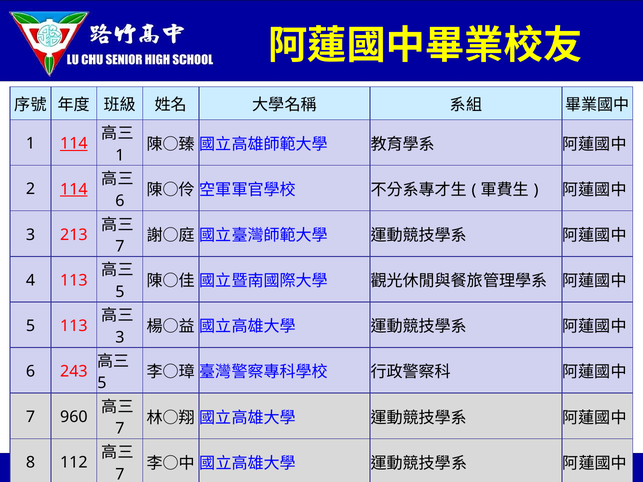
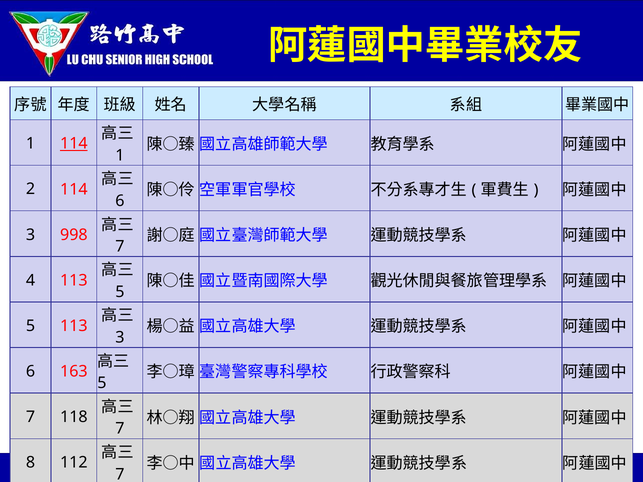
114 at (74, 189) underline: present -> none
213: 213 -> 998
243: 243 -> 163
960: 960 -> 118
